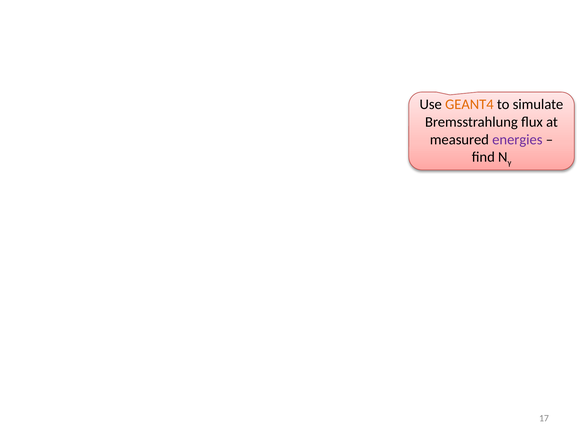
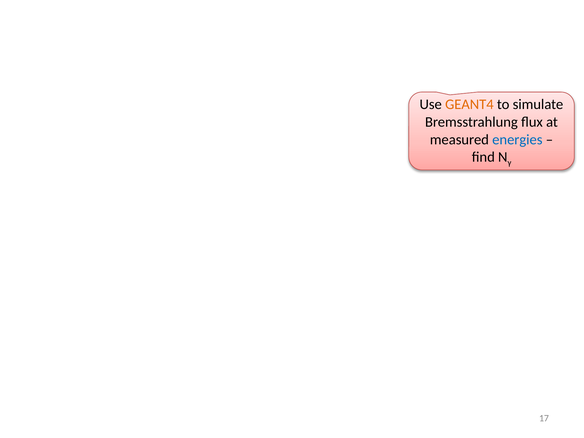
energies colour: purple -> blue
